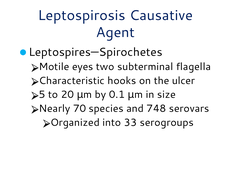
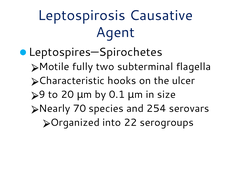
eyes: eyes -> fully
5: 5 -> 9
748: 748 -> 254
33: 33 -> 22
